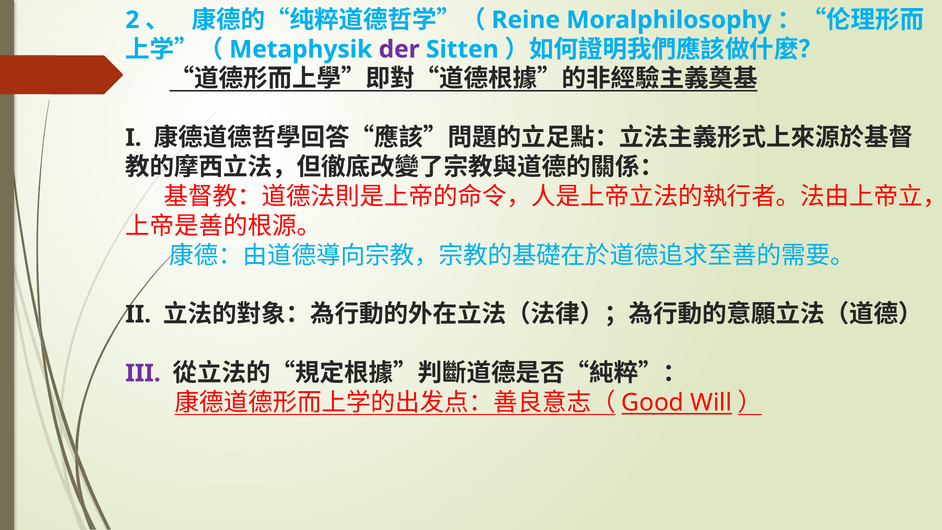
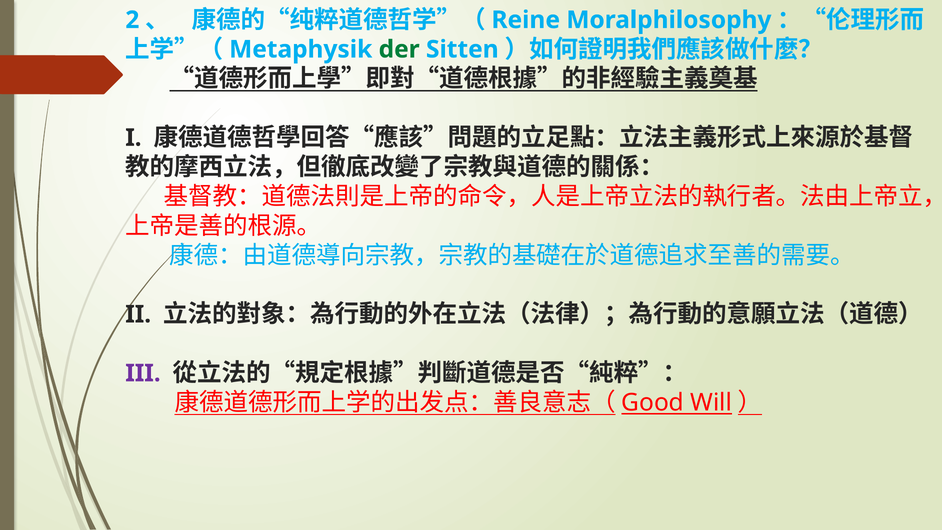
der colour: purple -> green
